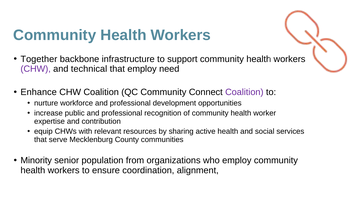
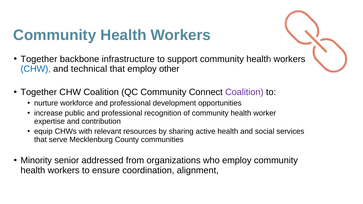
CHW at (36, 69) colour: purple -> blue
need: need -> other
Enhance at (39, 92): Enhance -> Together
population: population -> addressed
